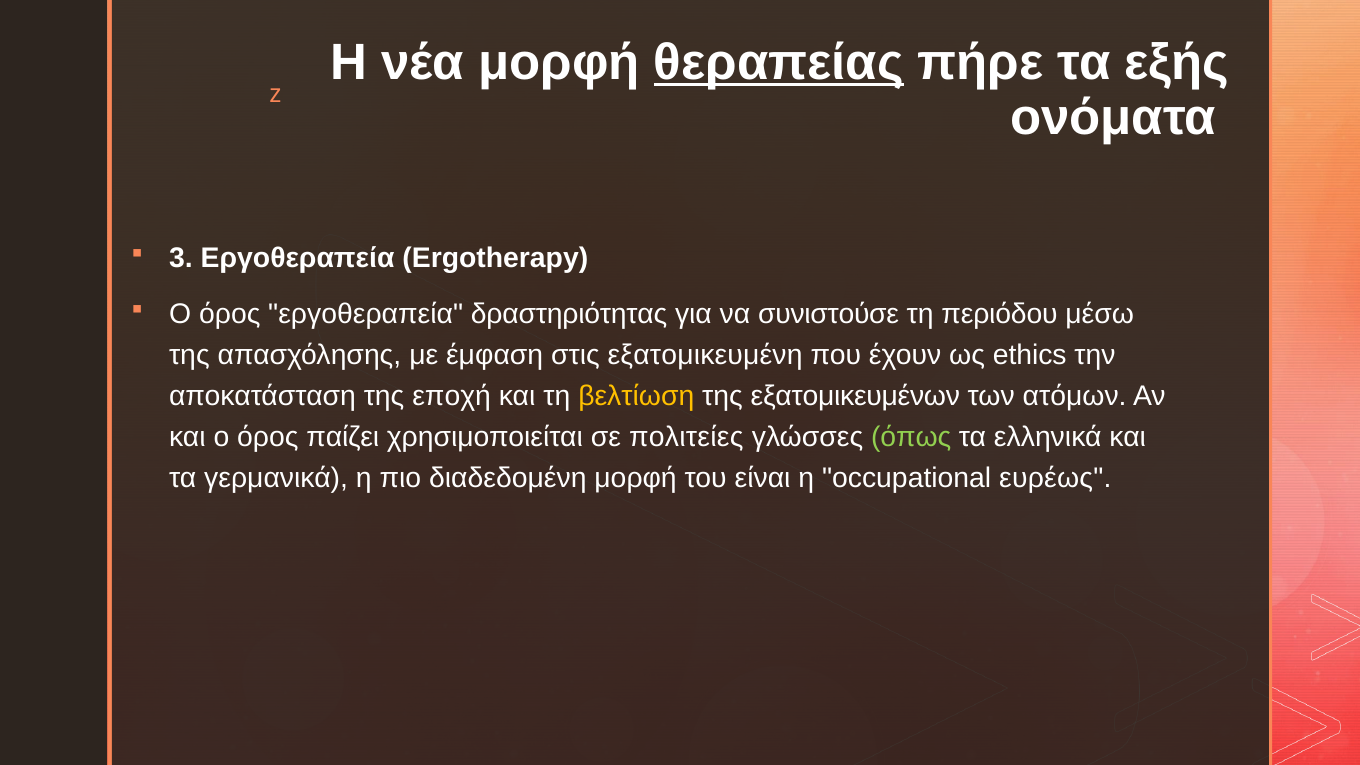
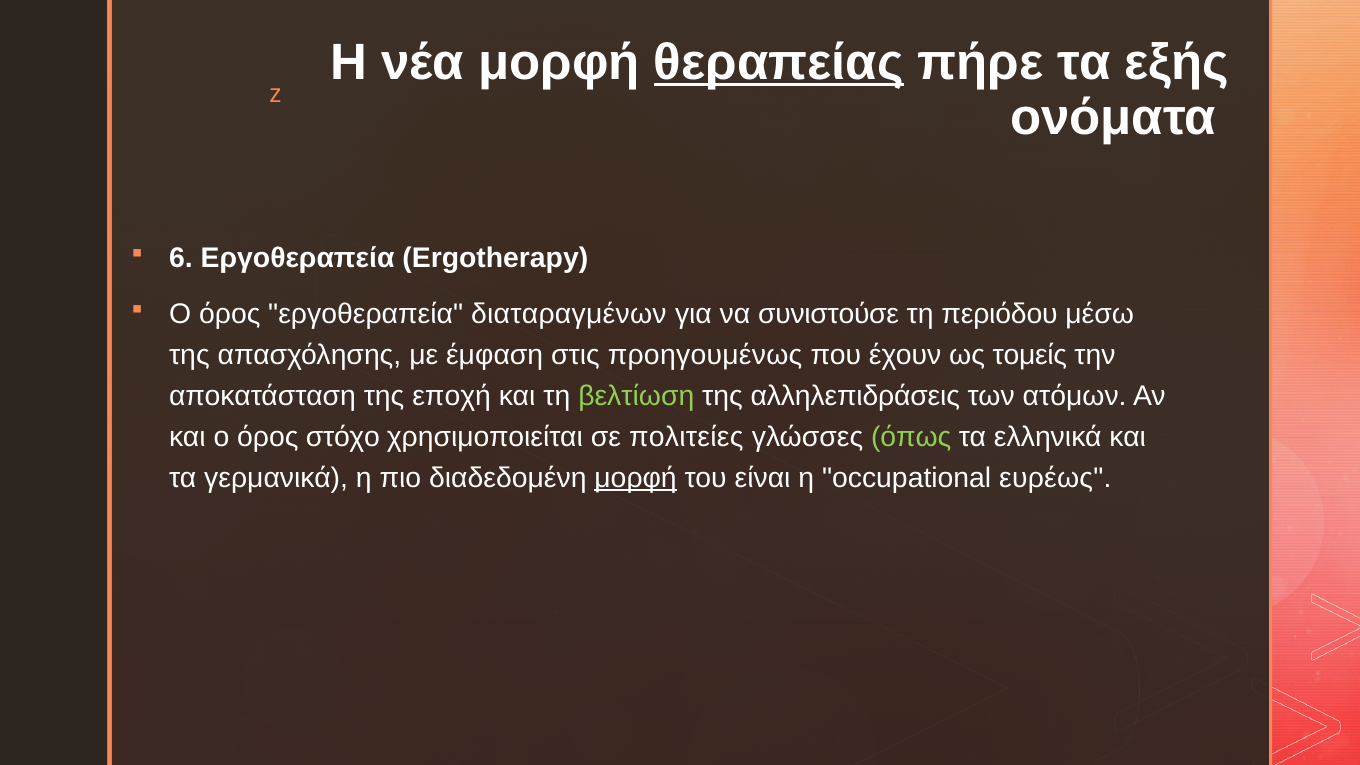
3: 3 -> 6
δραστηριότητας: δραστηριότητας -> διαταραγμένων
εξατομικευμένη: εξατομικευμένη -> προηγουμένως
ethics: ethics -> τομείς
βελτίωση colour: yellow -> light green
εξατομικευμένων: εξατομικευμένων -> αλληλεπιδράσεις
παίζει: παίζει -> στόχο
μορφή at (636, 478) underline: none -> present
